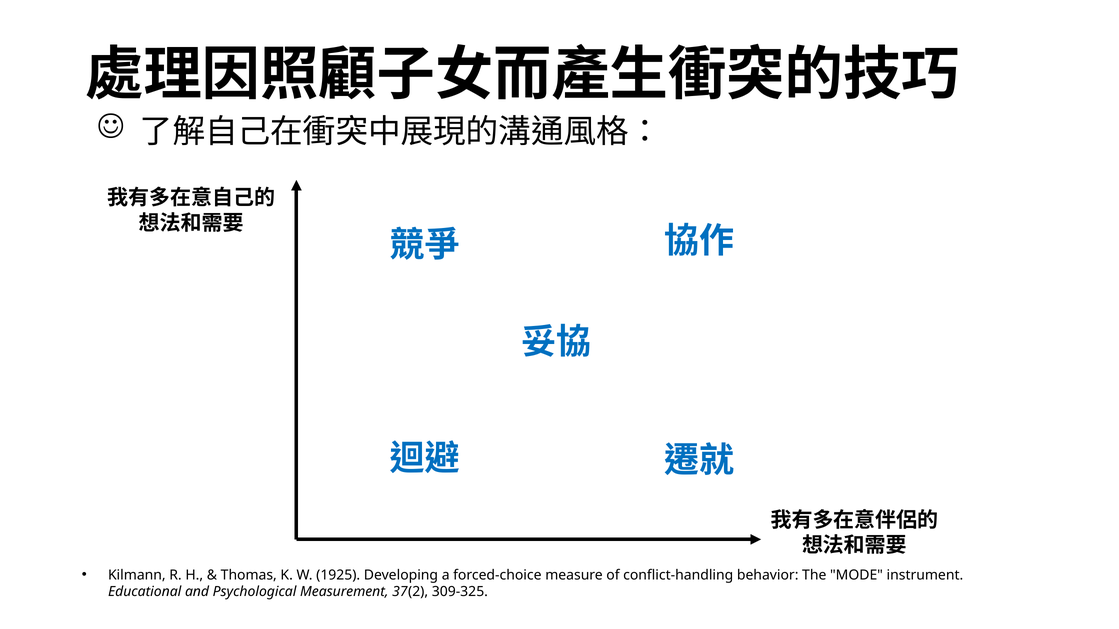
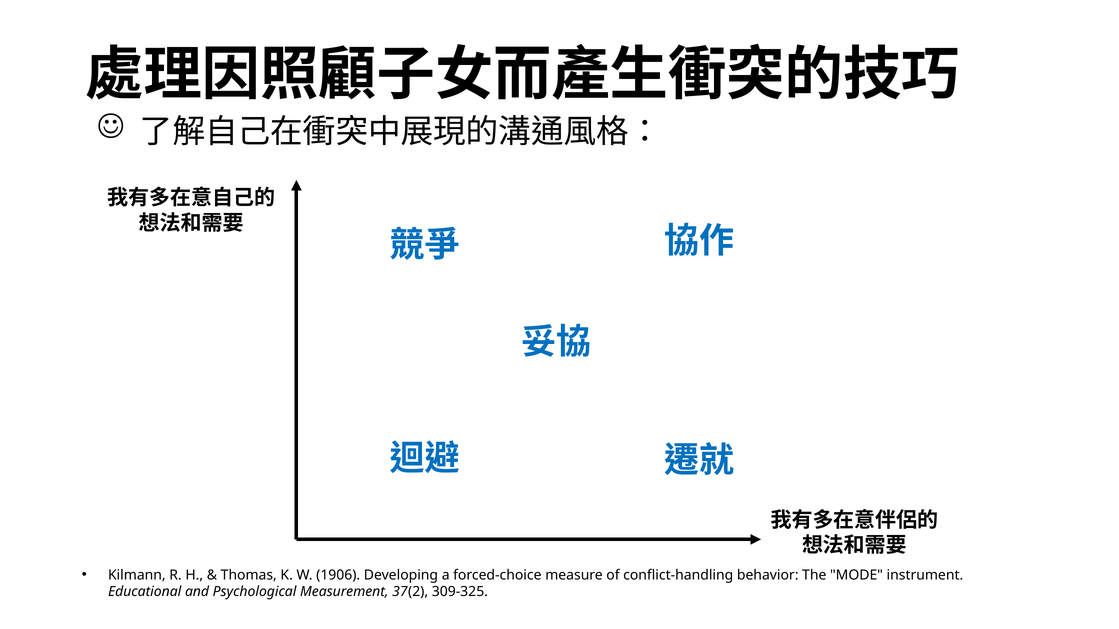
1925: 1925 -> 1906
